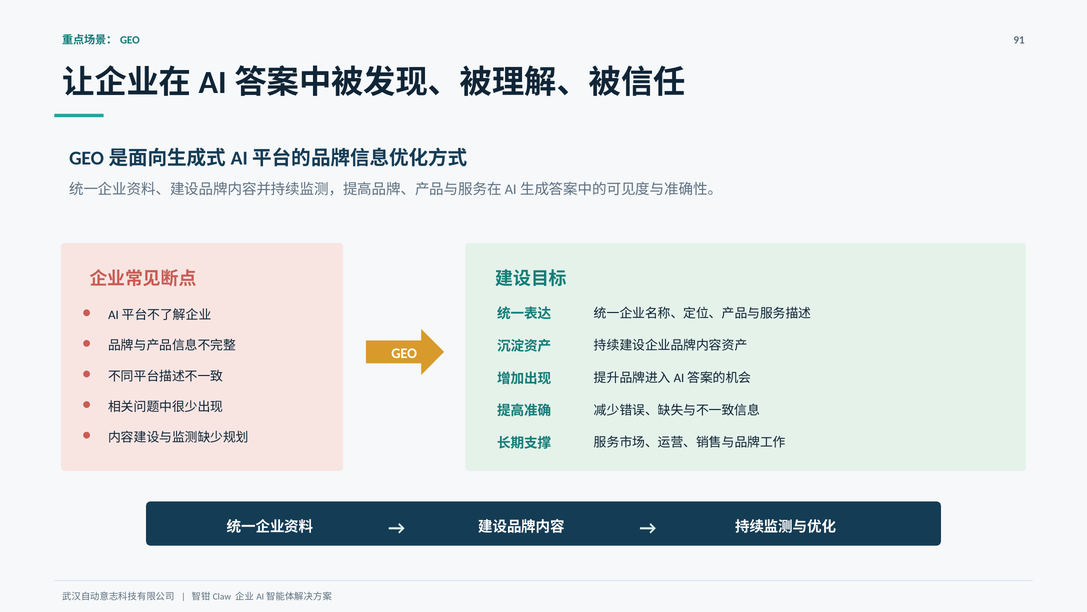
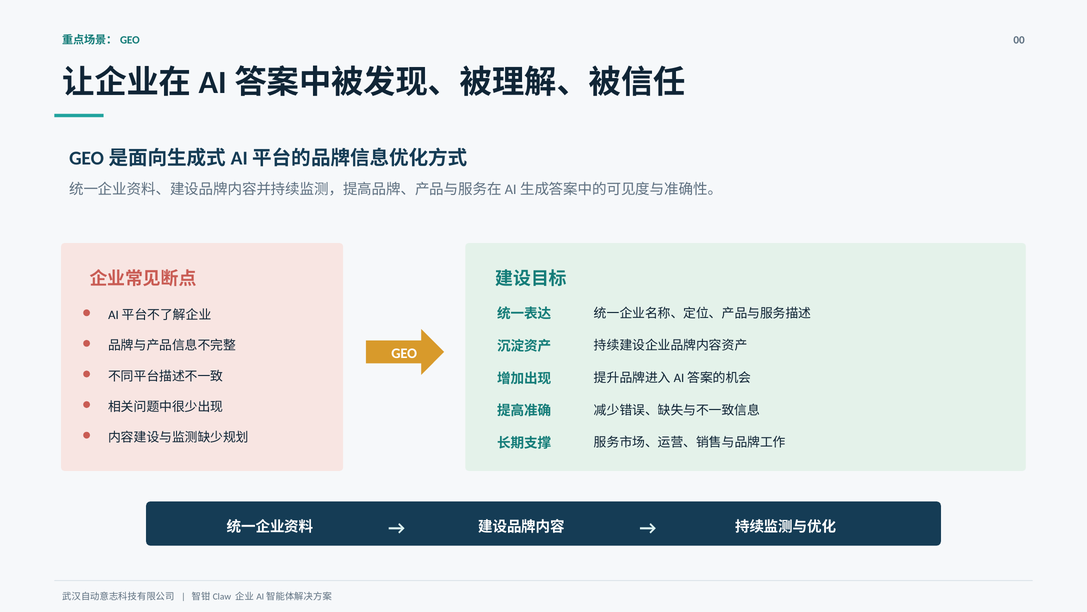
91: 91 -> 00
